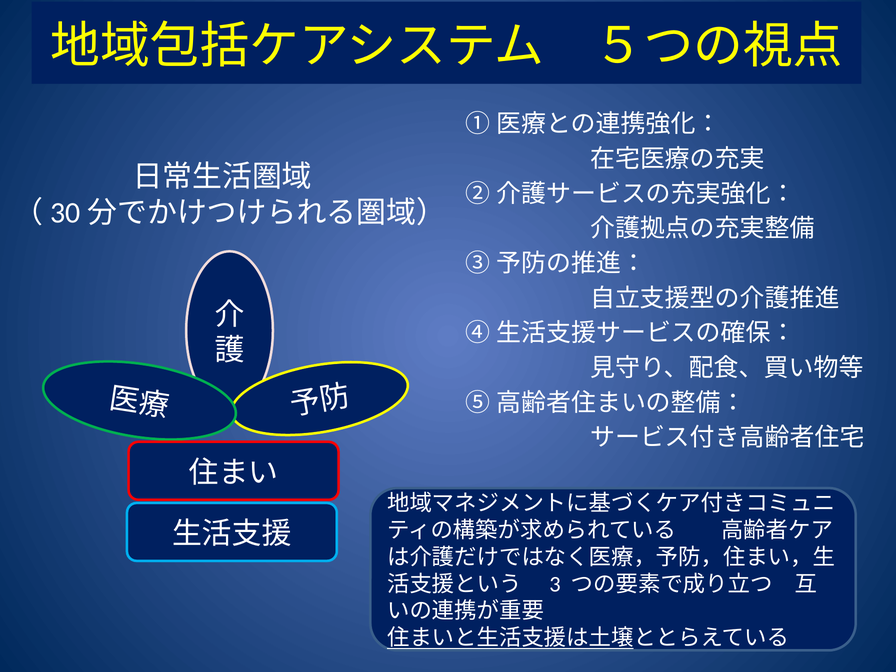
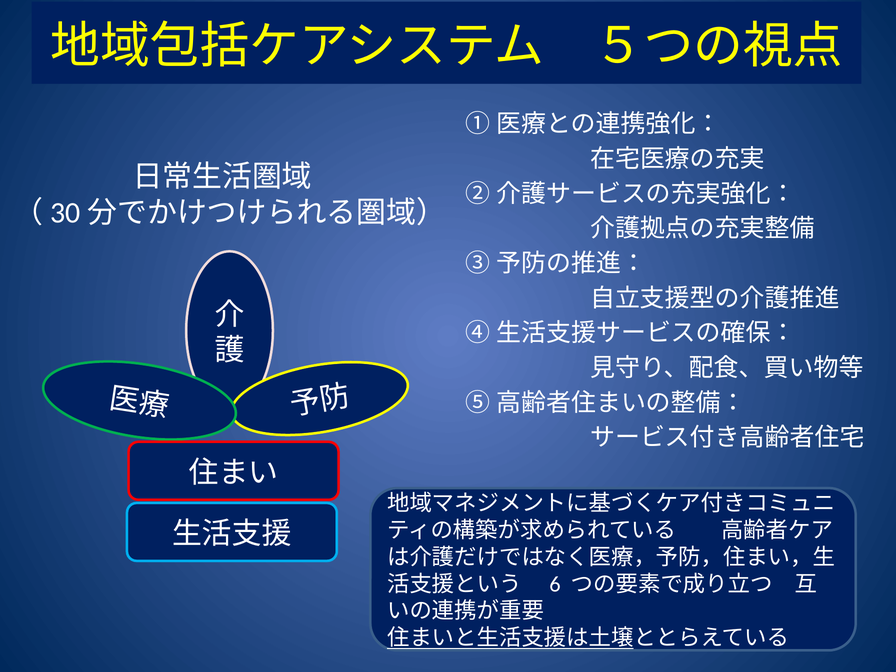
3: 3 -> 6
